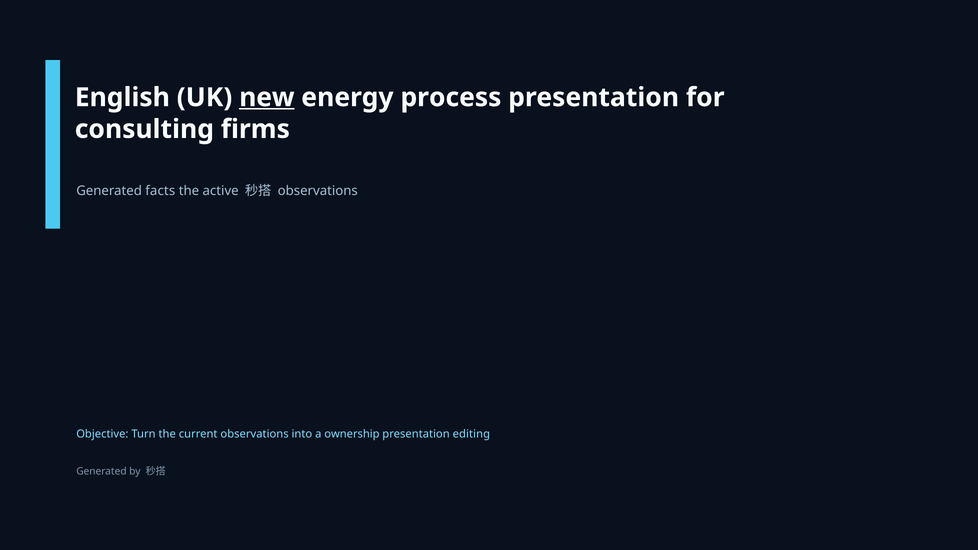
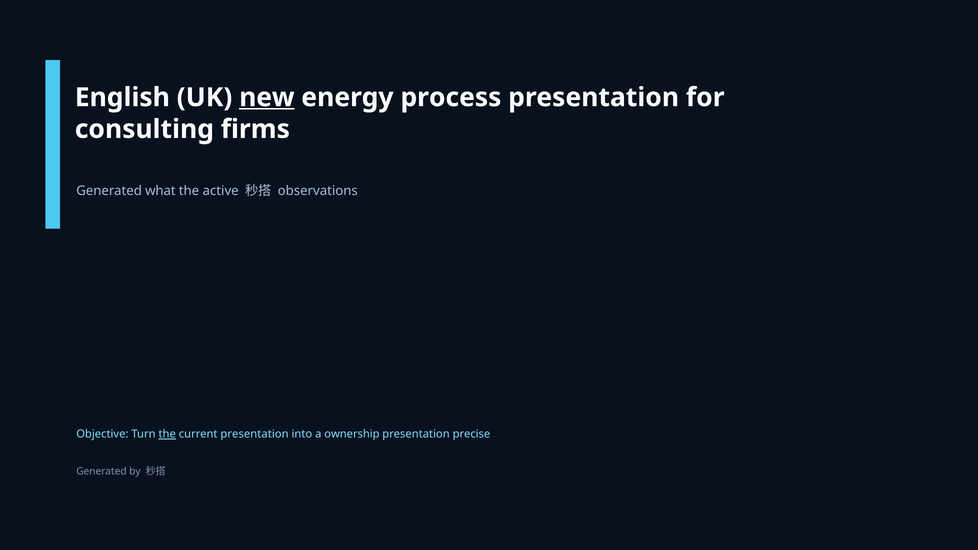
facts: facts -> what
the at (167, 434) underline: none -> present
current observations: observations -> presentation
editing: editing -> precise
